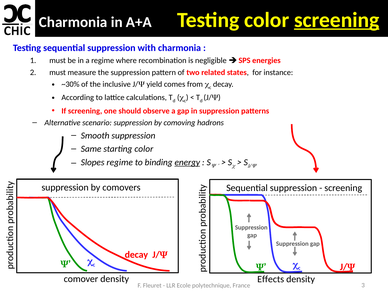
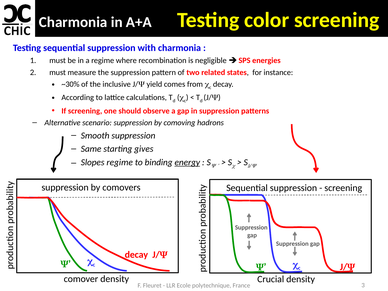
screening at (337, 20) underline: present -> none
starting color: color -> gives
Effects: Effects -> Crucial
